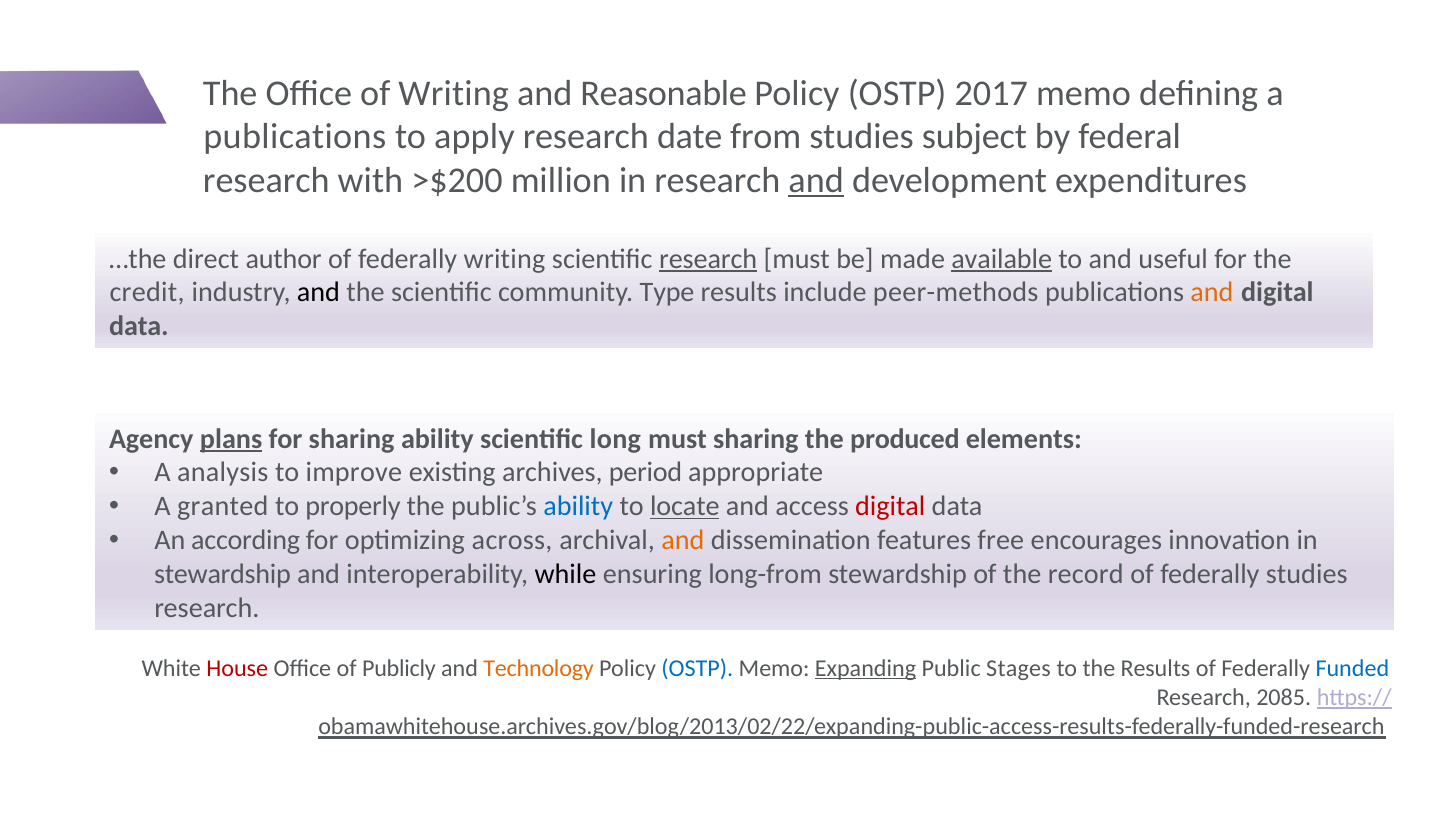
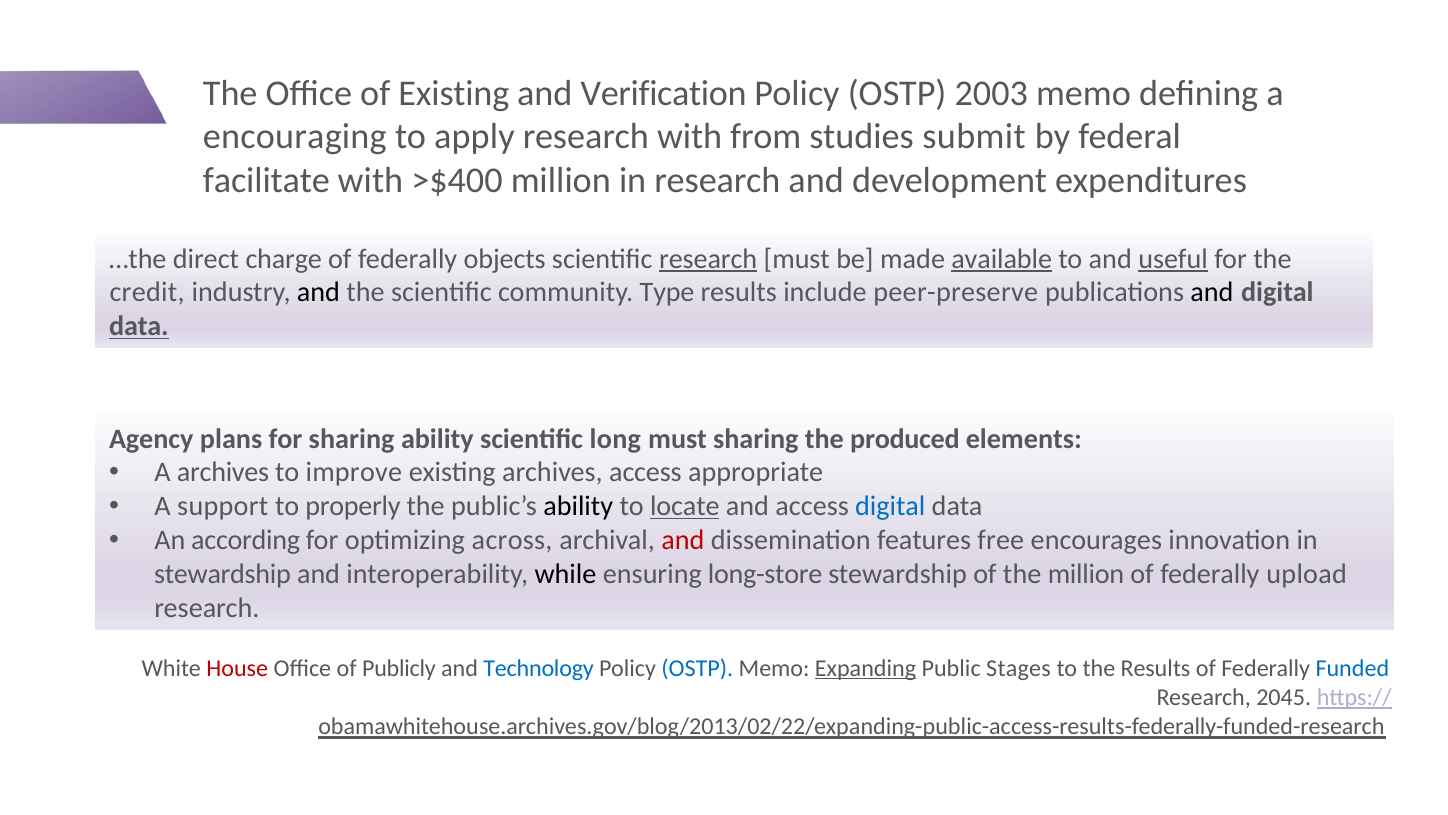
of Writing: Writing -> Existing
Reasonable: Reasonable -> Verification
2017: 2017 -> 2003
publications at (295, 137): publications -> encouraging
research date: date -> with
subject: subject -> submit
research at (266, 180): research -> facilitate
>$200: >$200 -> >$400
and at (816, 180) underline: present -> none
author: author -> charge
federally writing: writing -> objects
useful underline: none -> present
peer-methods: peer-methods -> peer-preserve
and at (1212, 292) colour: orange -> black
data at (139, 326) underline: none -> present
plans underline: present -> none
A analysis: analysis -> archives
archives period: period -> access
granted: granted -> support
ability at (578, 506) colour: blue -> black
digital at (890, 506) colour: red -> blue
and at (683, 540) colour: orange -> red
long-from: long-from -> long-store
the record: record -> million
federally studies: studies -> upload
Technology colour: orange -> blue
2085: 2085 -> 2045
